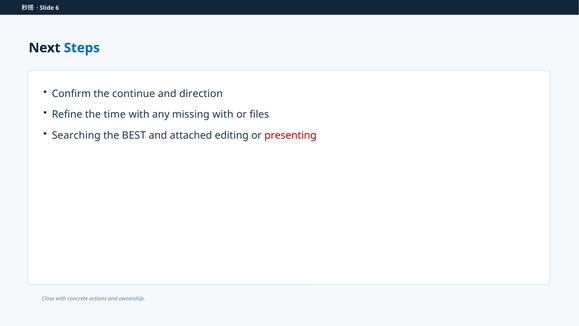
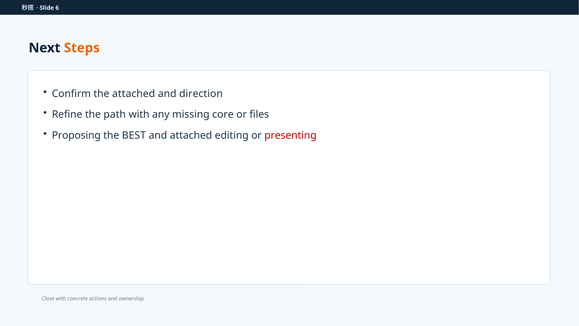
Steps colour: blue -> orange
the continue: continue -> attached
time: time -> path
missing with: with -> core
Searching: Searching -> Proposing
